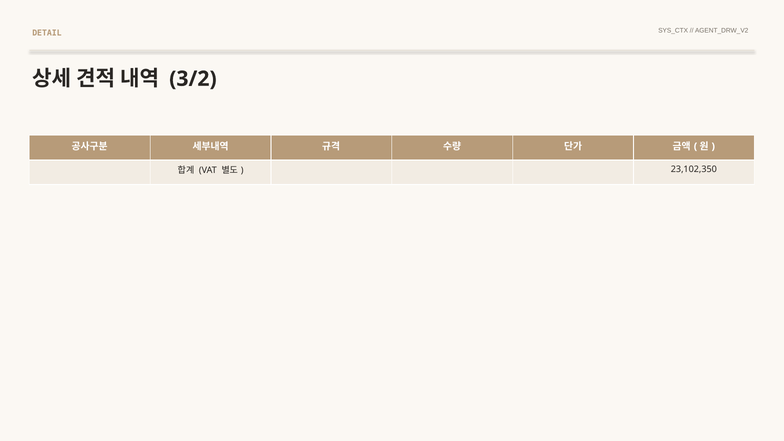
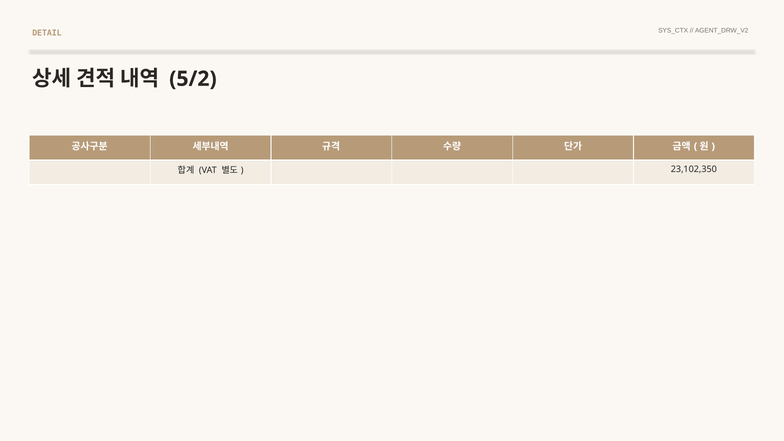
3/2: 3/2 -> 5/2
